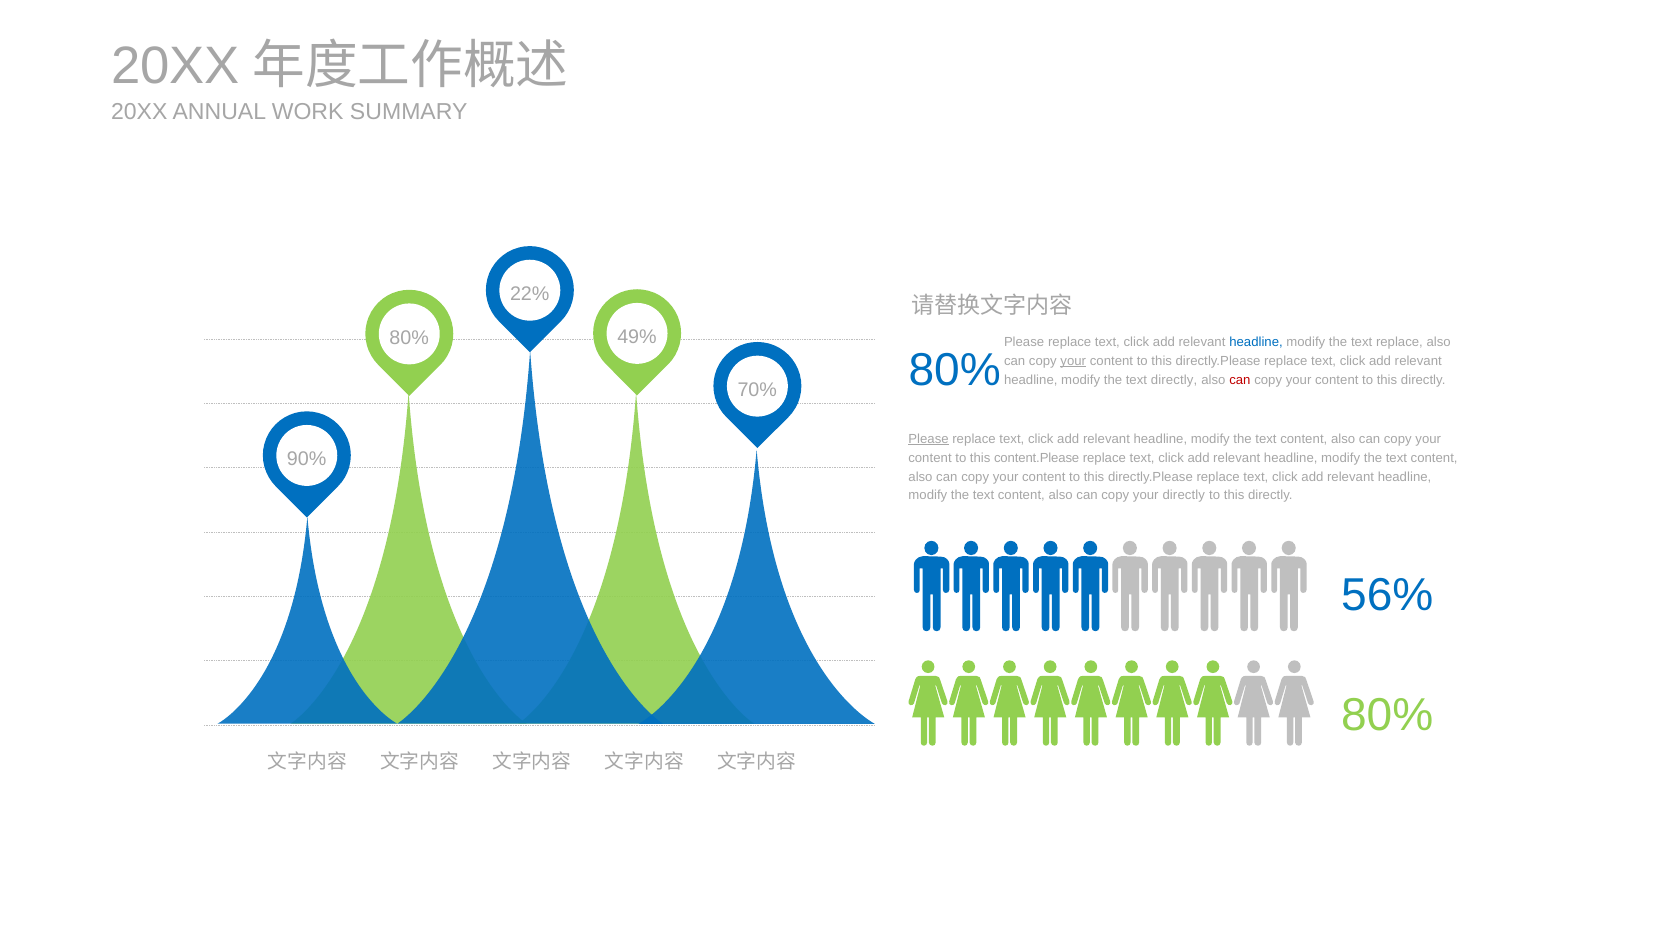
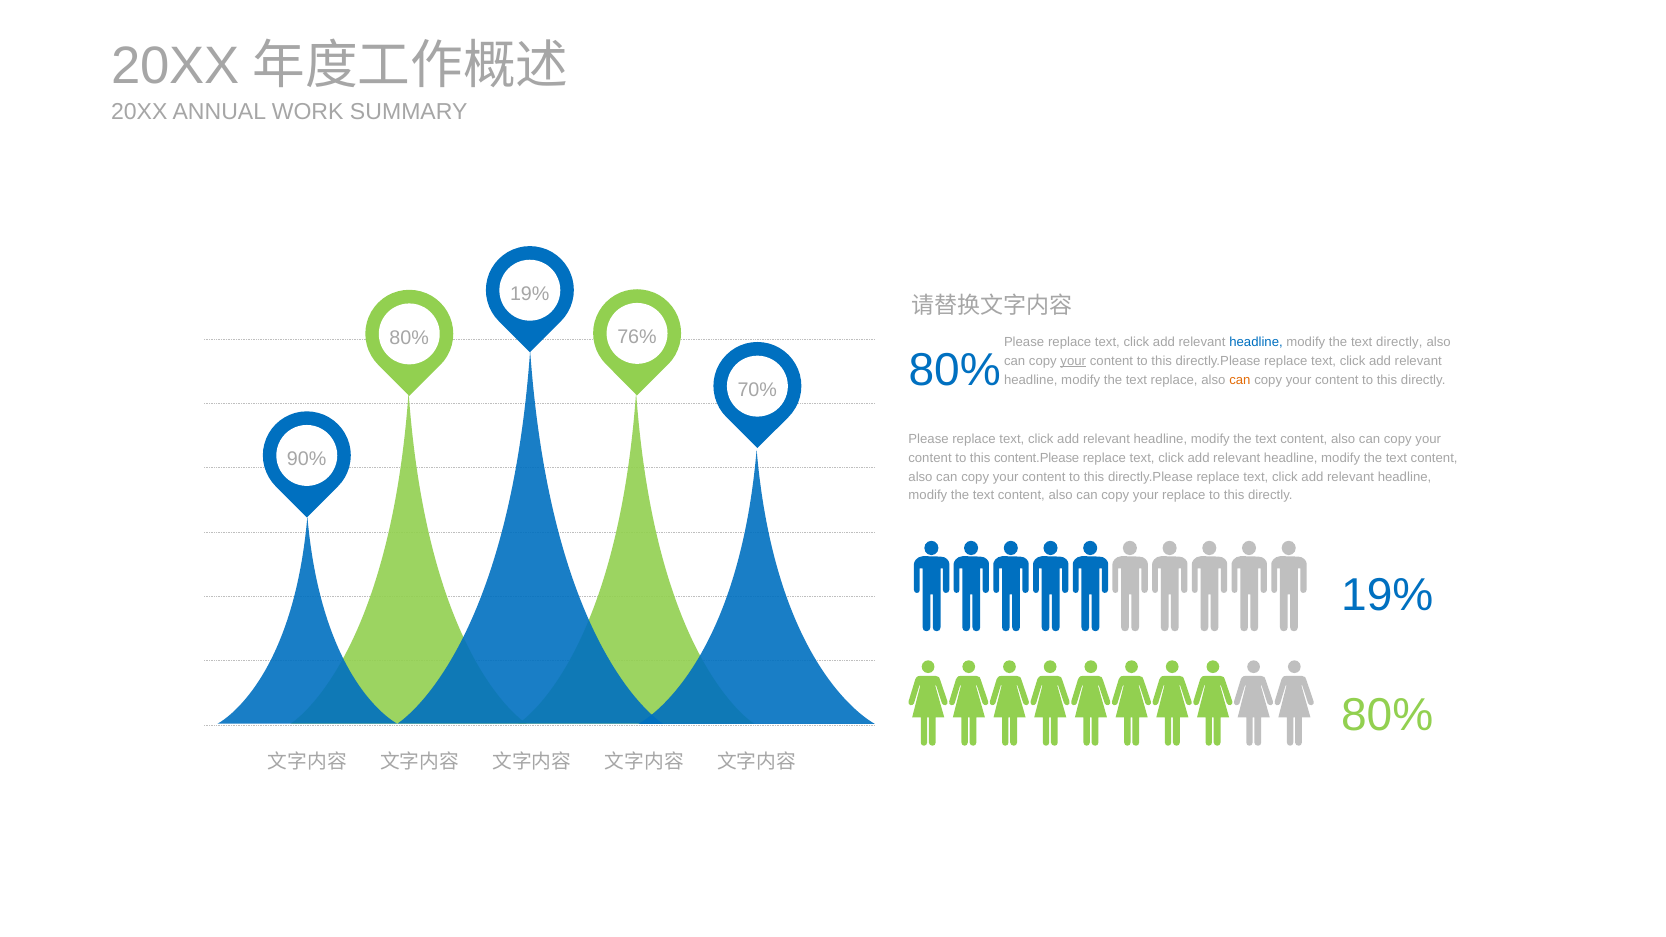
22% at (530, 294): 22% -> 19%
49%: 49% -> 76%
text replace: replace -> directly
text directly: directly -> replace
can at (1240, 380) colour: red -> orange
Please at (929, 439) underline: present -> none
your directly: directly -> replace
56% at (1387, 595): 56% -> 19%
